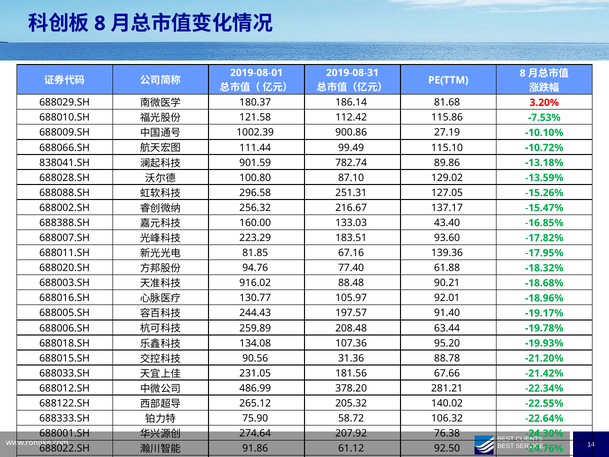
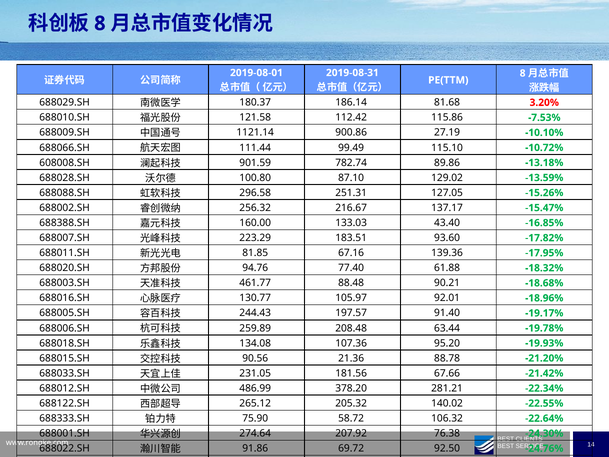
1002.39: 1002.39 -> 1121.14
838041.SH: 838041.SH -> 608008.SH
916.02: 916.02 -> 461.77
31.36: 31.36 -> 21.36
61.12: 61.12 -> 69.72
